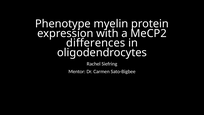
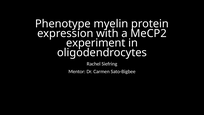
differences: differences -> experiment
